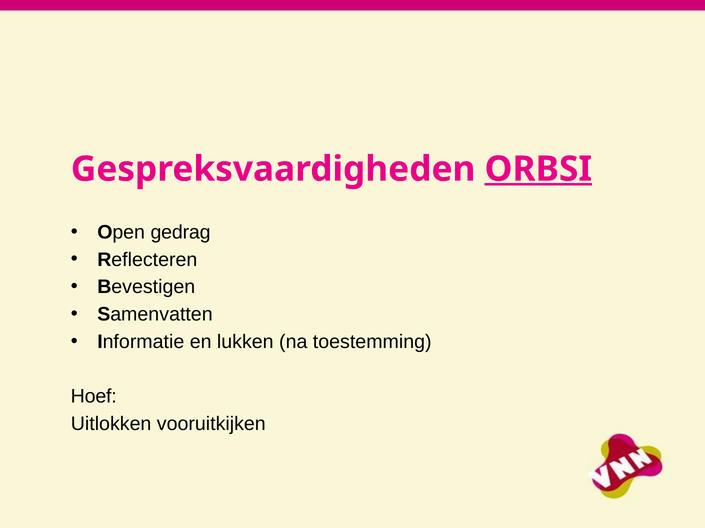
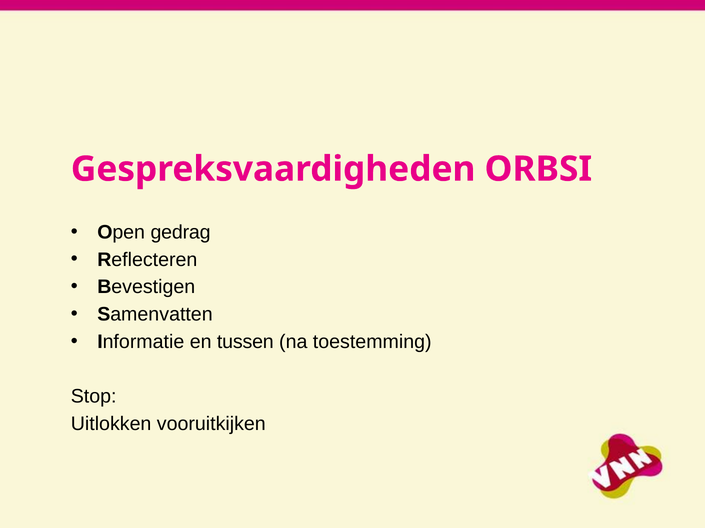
ORBSI underline: present -> none
lukken: lukken -> tussen
Hoef: Hoef -> Stop
